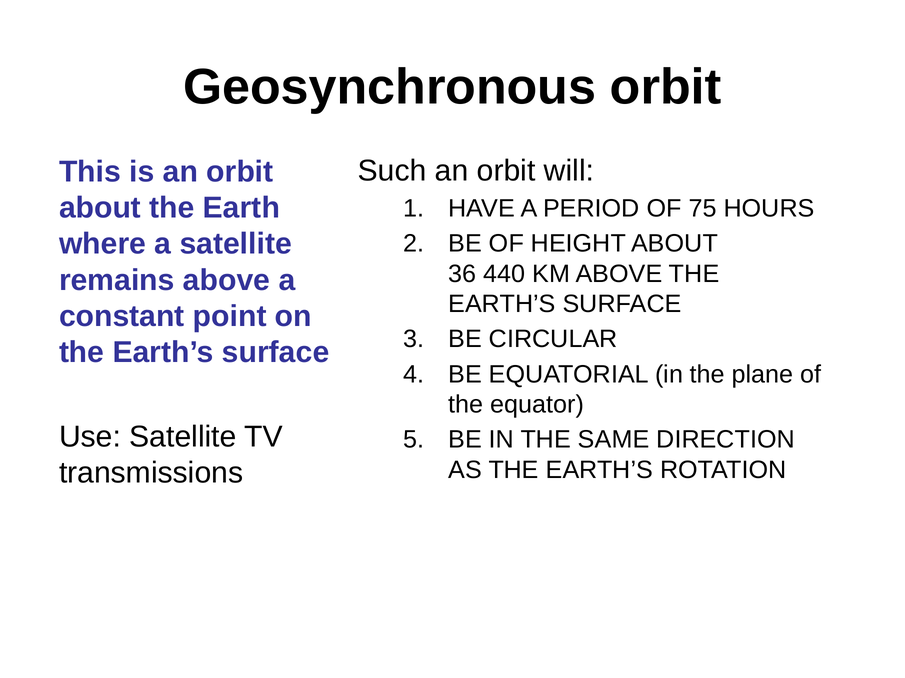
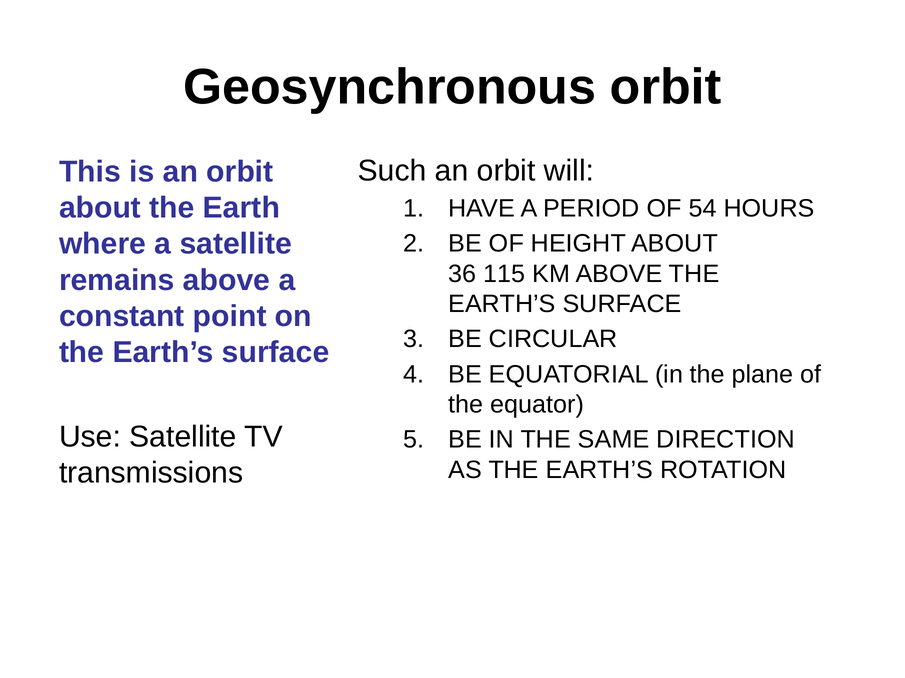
75: 75 -> 54
440: 440 -> 115
